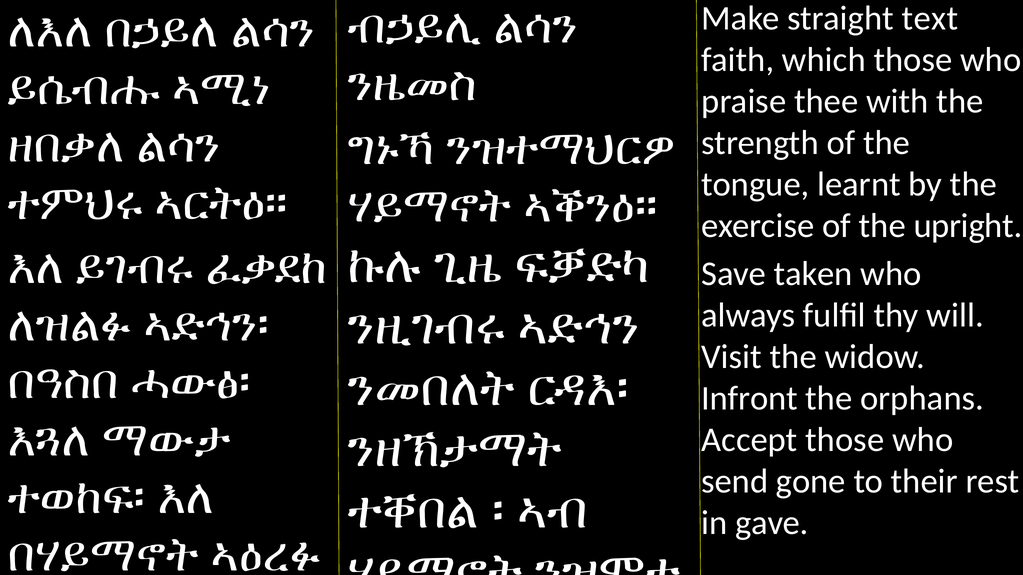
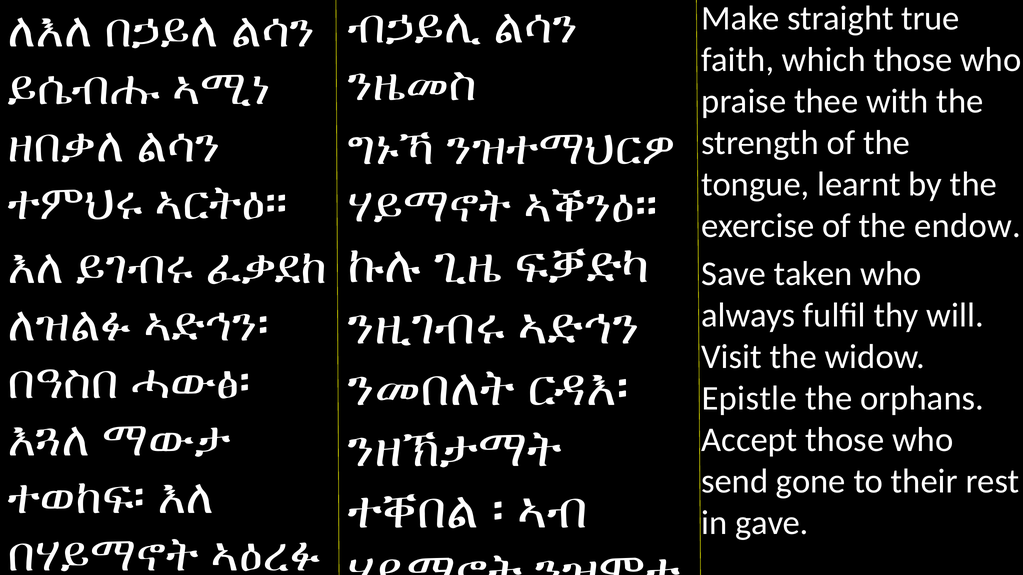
text: text -> true
upright: upright -> endow
Infront: Infront -> Epistle
